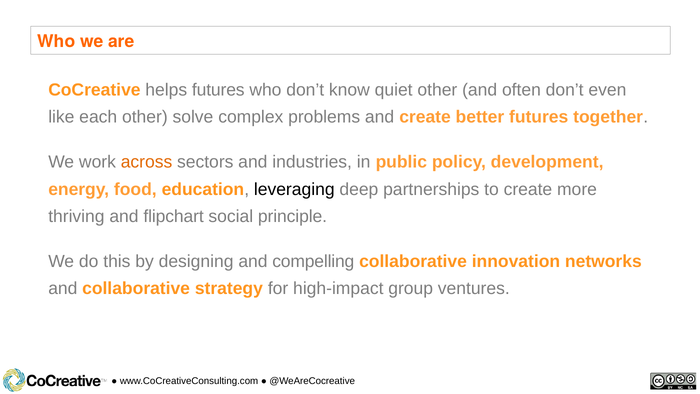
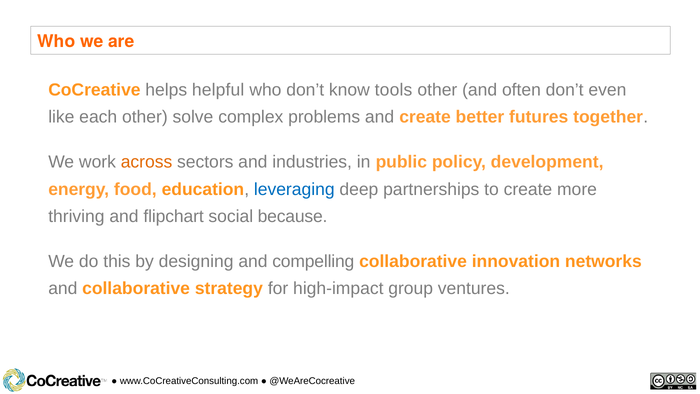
helps futures: futures -> helpful
quiet: quiet -> tools
leveraging colour: black -> blue
principle: principle -> because
